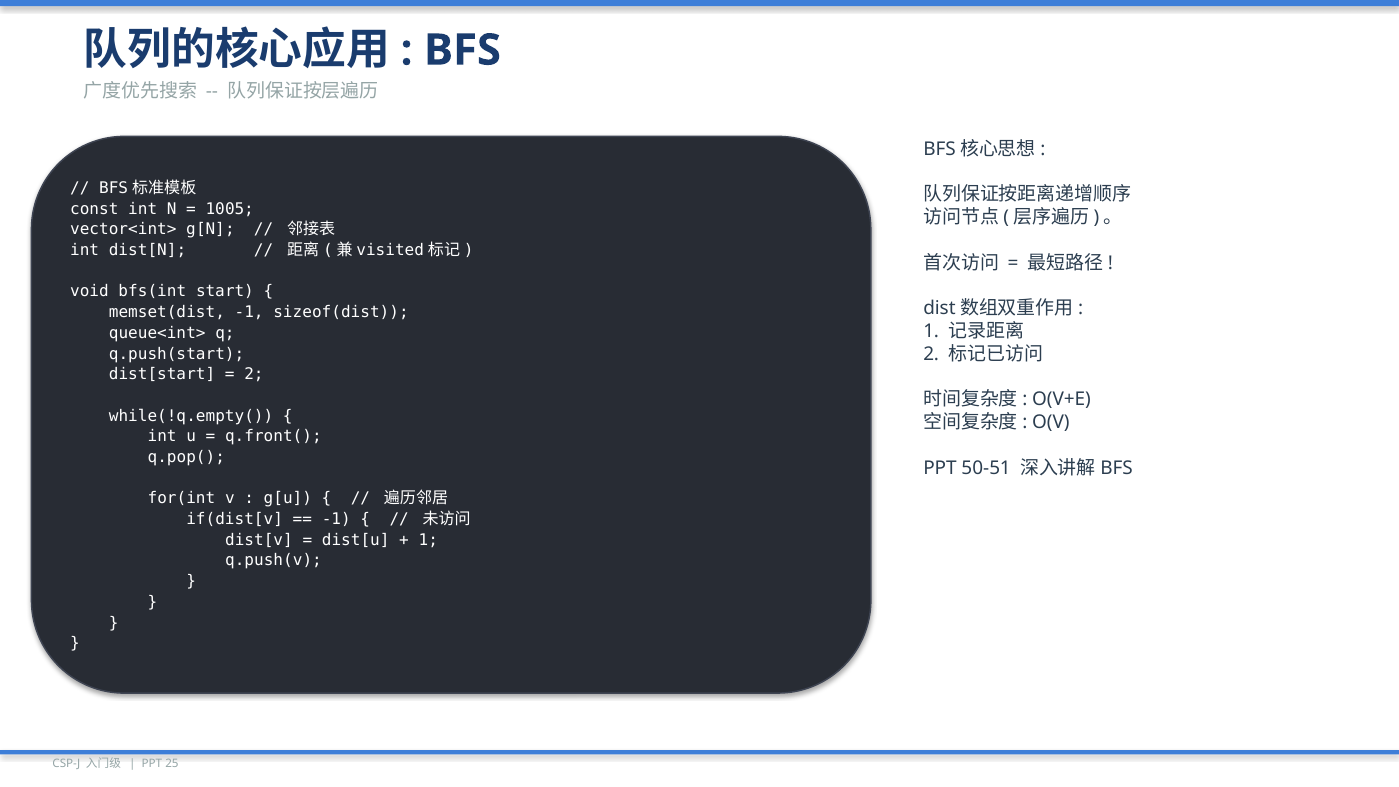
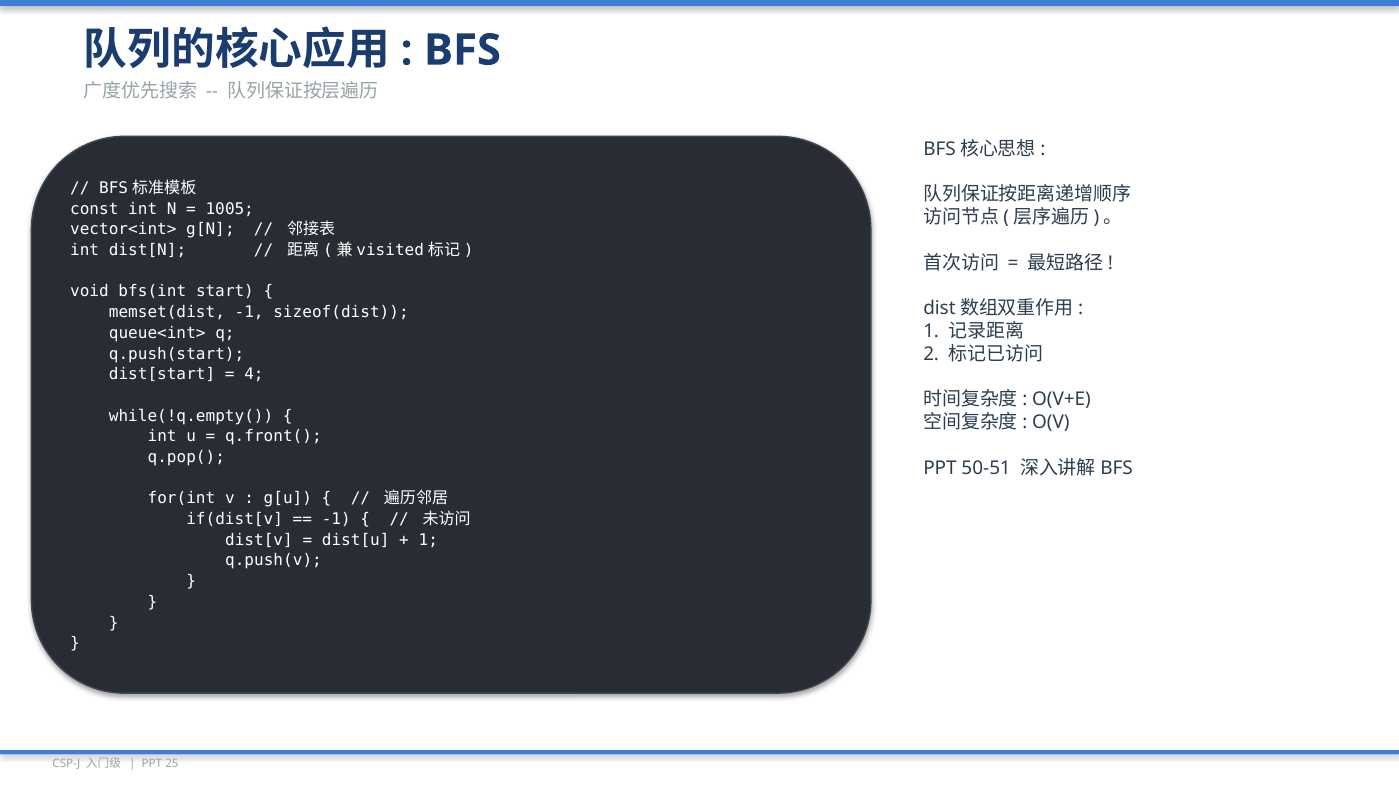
2 at (254, 374): 2 -> 4
